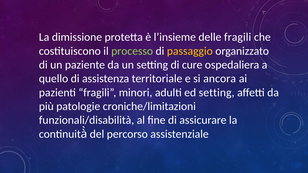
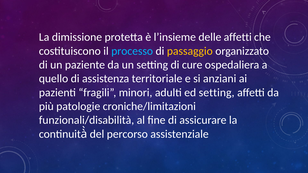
delle fragili: fragili -> affetti
processo colour: light green -> light blue
ancora: ancora -> anziani
